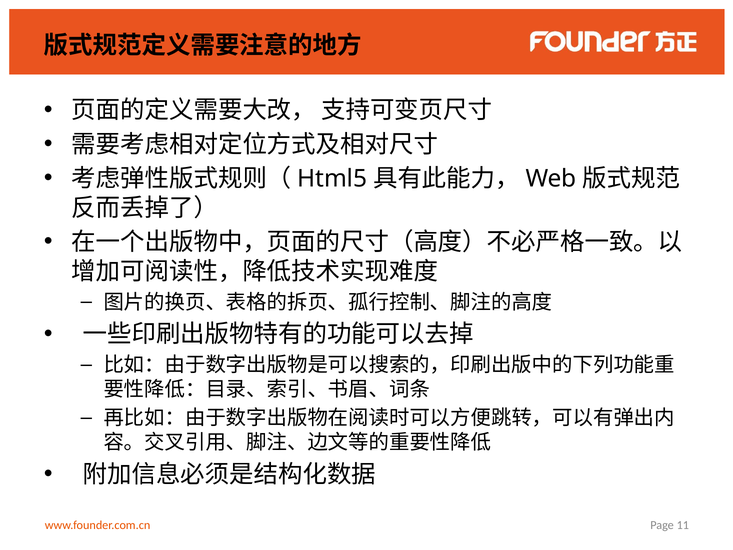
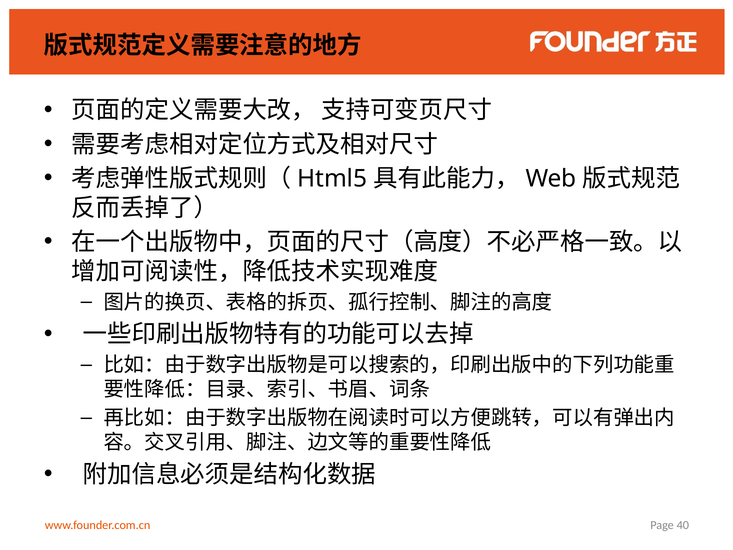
11: 11 -> 40
